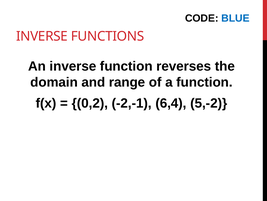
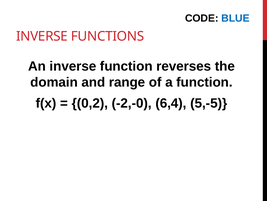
-2,-1: -2,-1 -> -2,-0
5,-2: 5,-2 -> 5,-5
